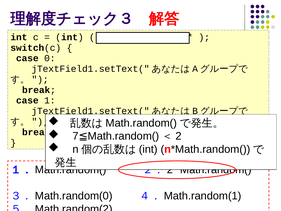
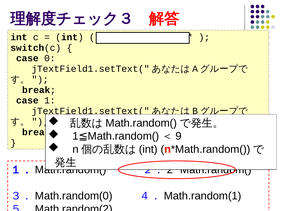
7 at (76, 136): 7 -> 1
2: 2 -> 9
